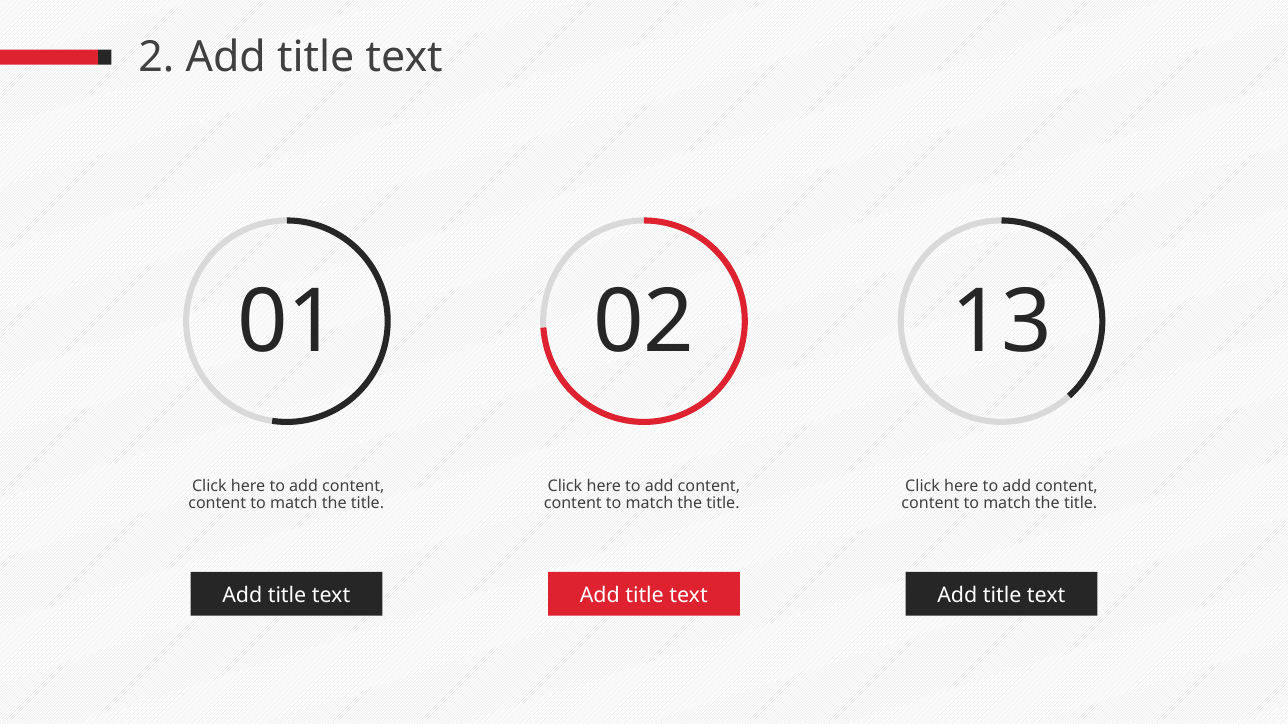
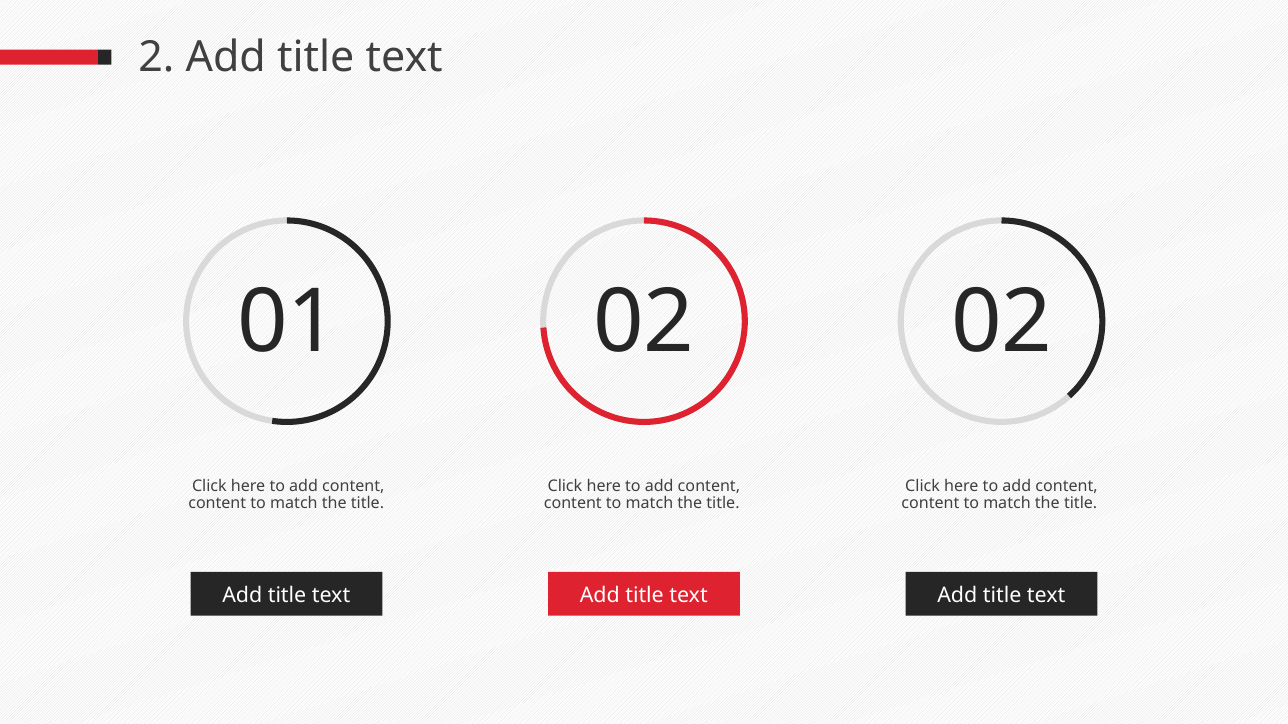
02 13: 13 -> 02
